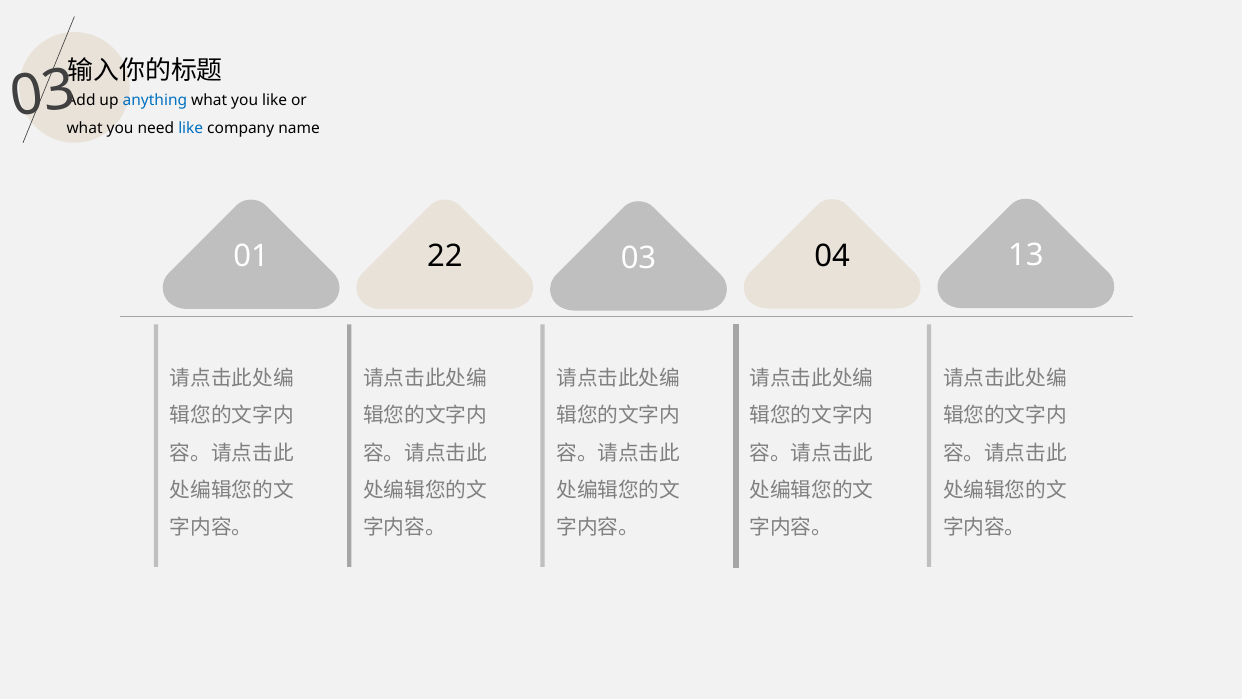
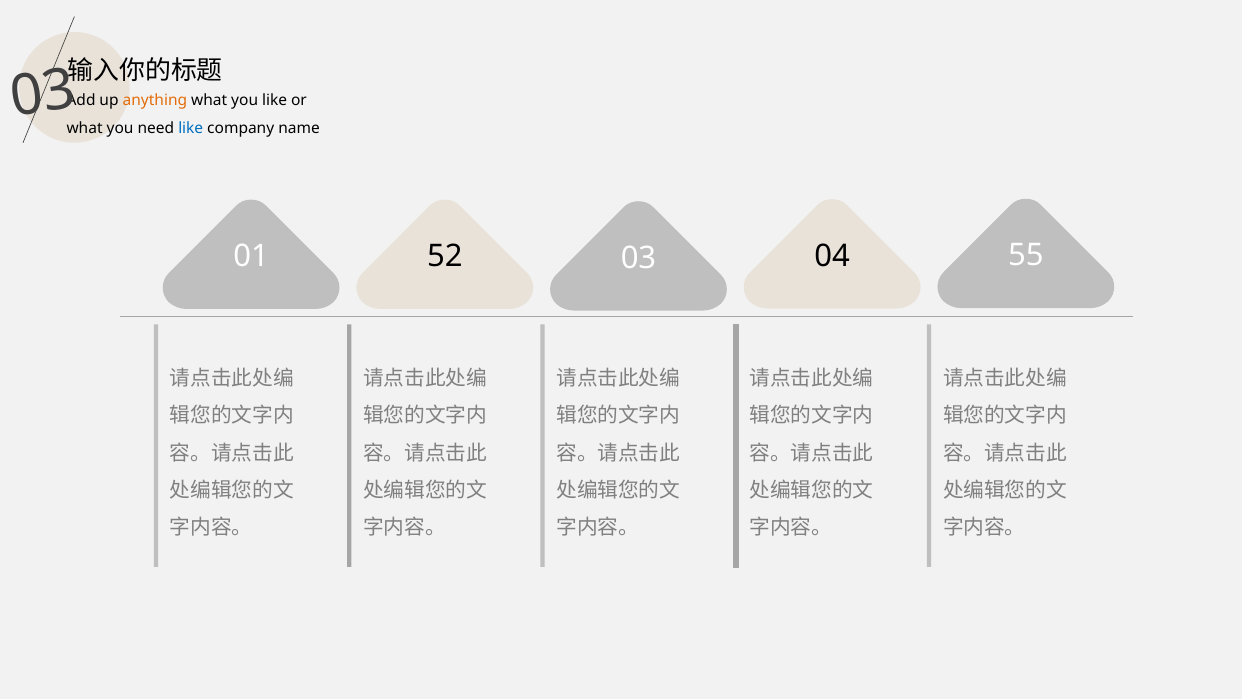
anything colour: blue -> orange
22: 22 -> 52
13: 13 -> 55
